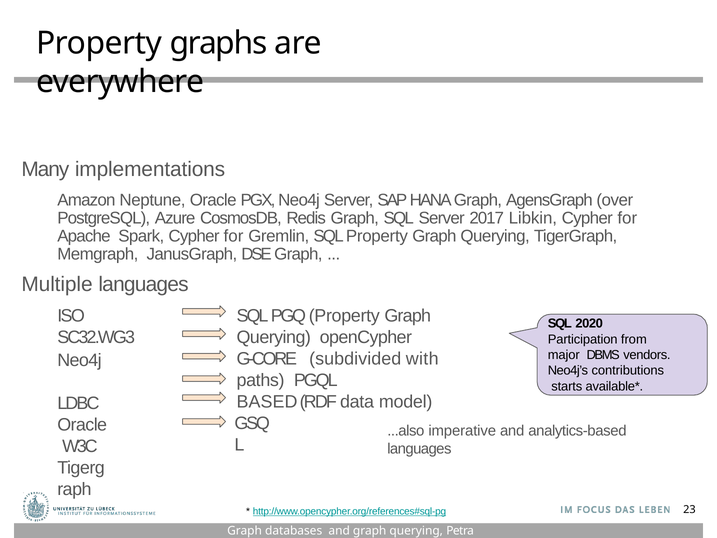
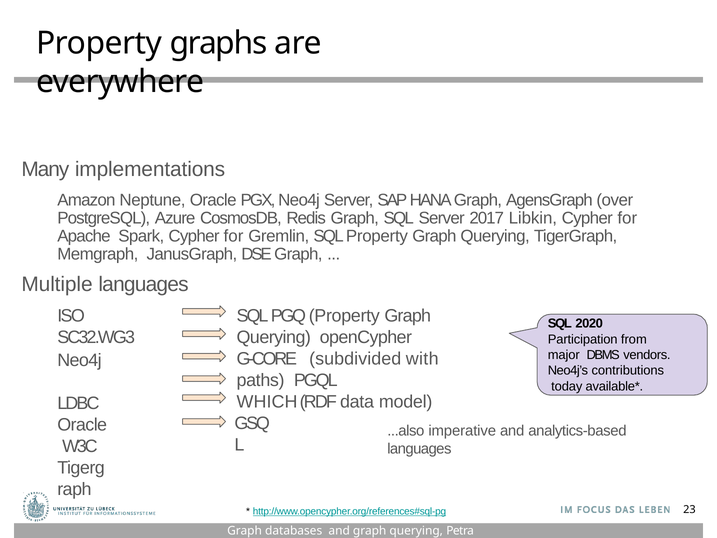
starts: starts -> today
BASED: BASED -> WHICH
